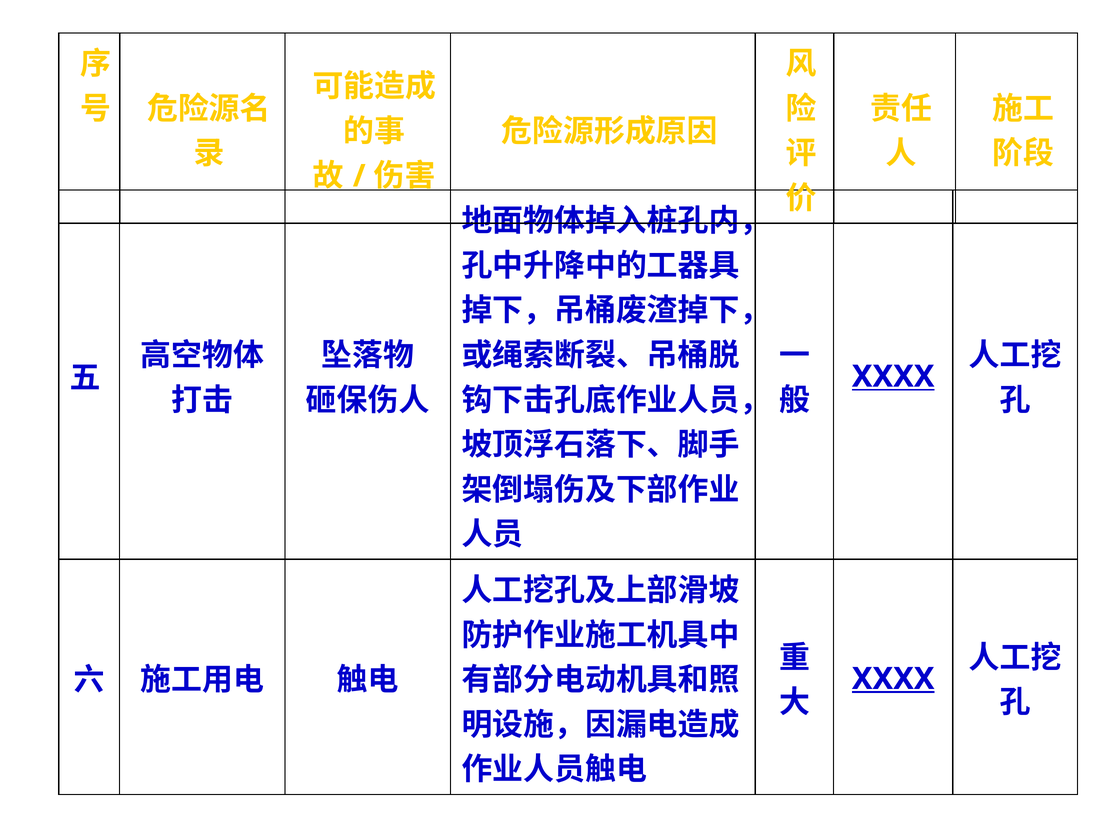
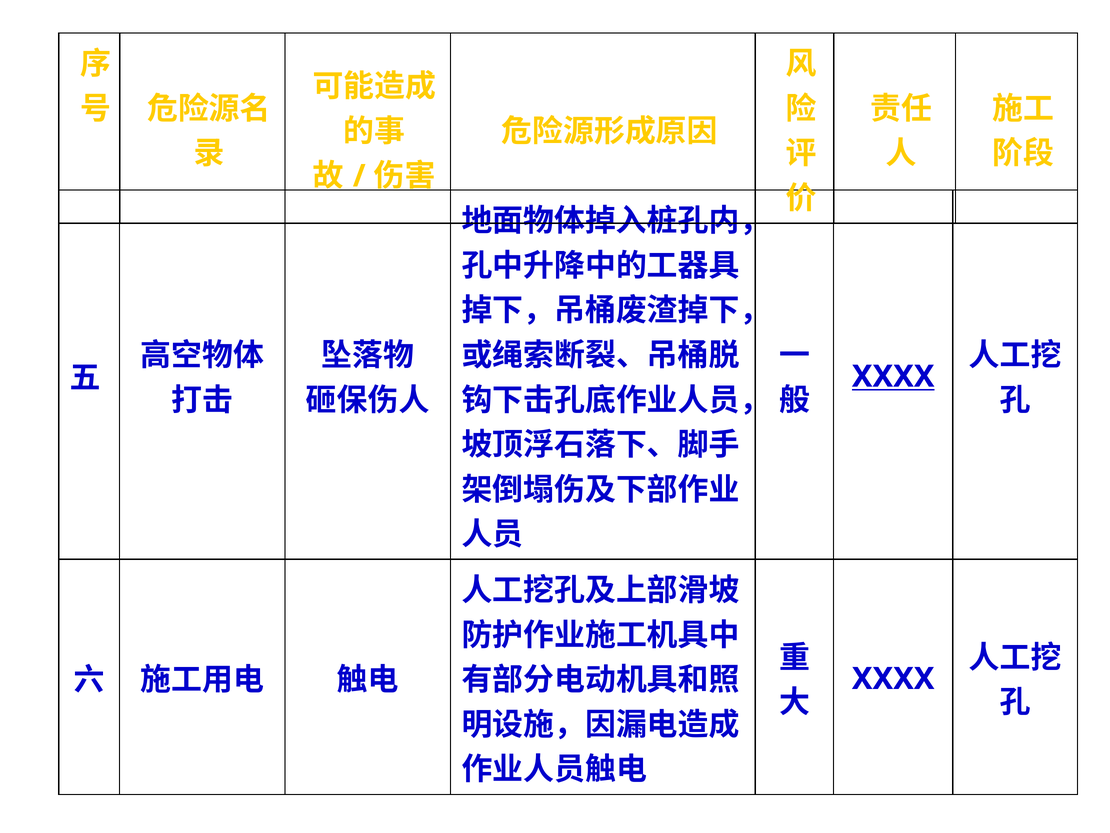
XXXX at (893, 678) underline: present -> none
